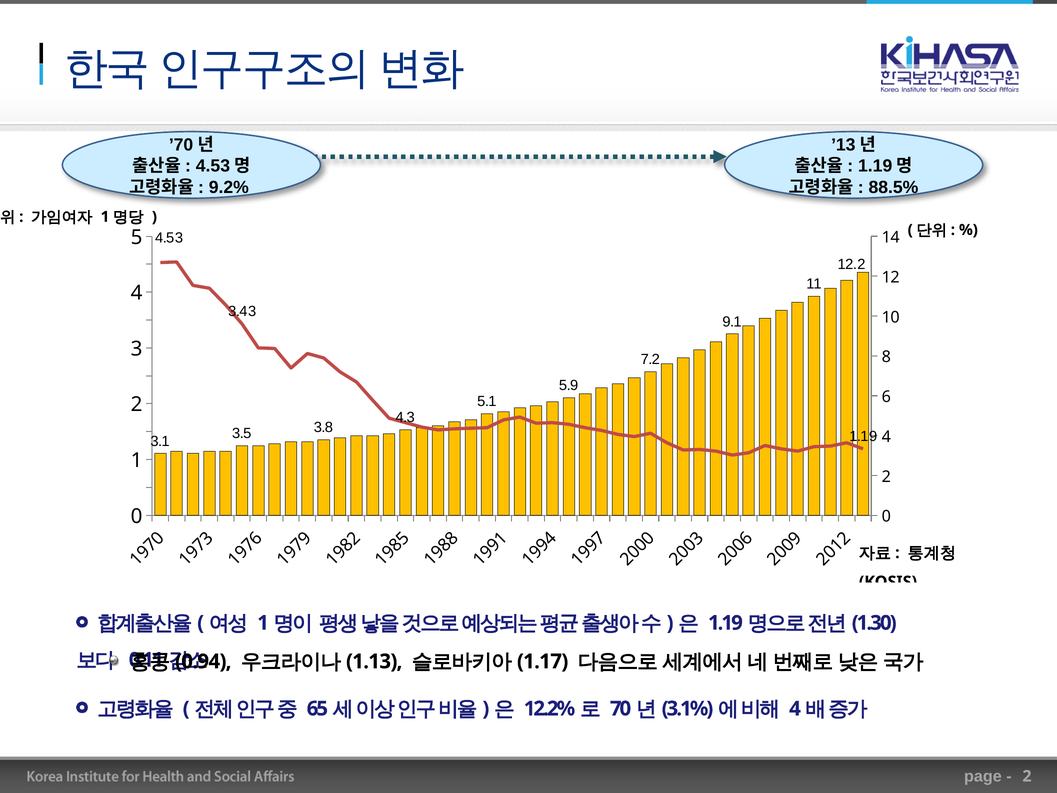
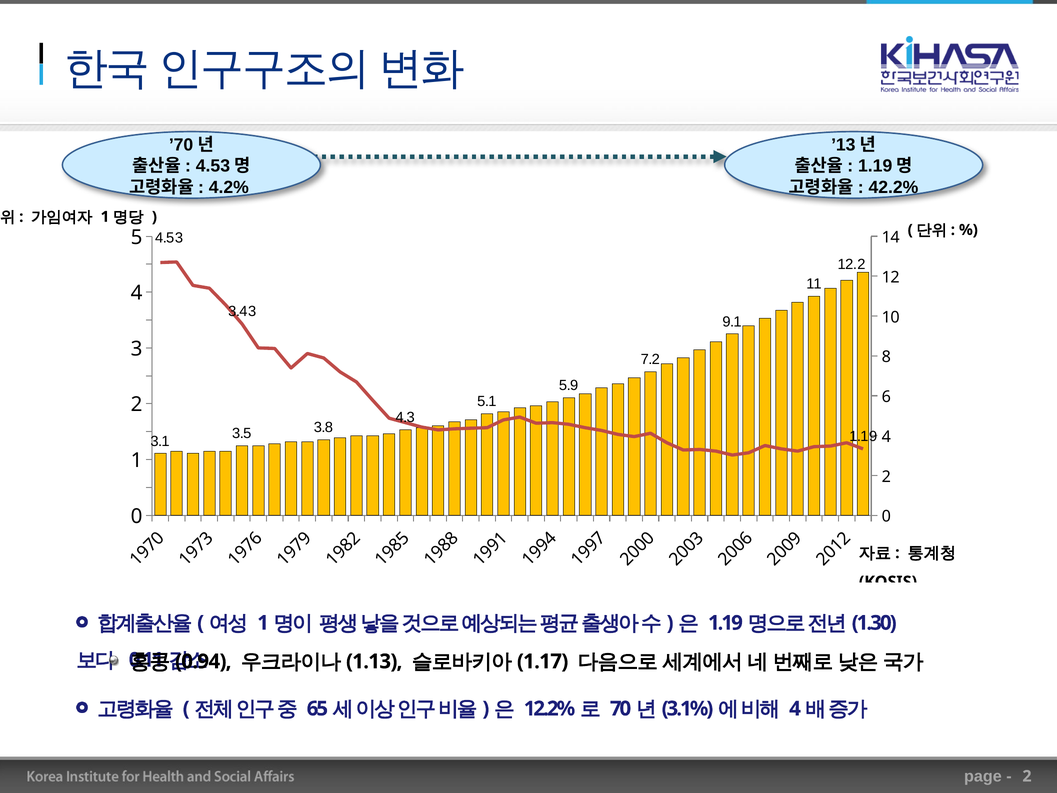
9.2%: 9.2% -> 4.2%
88.5%: 88.5% -> 42.2%
